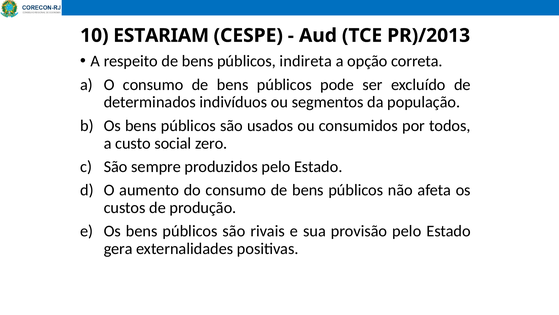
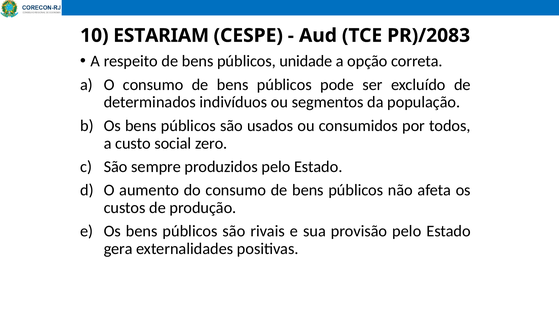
PR)/2013: PR)/2013 -> PR)/2083
indireta: indireta -> unidade
